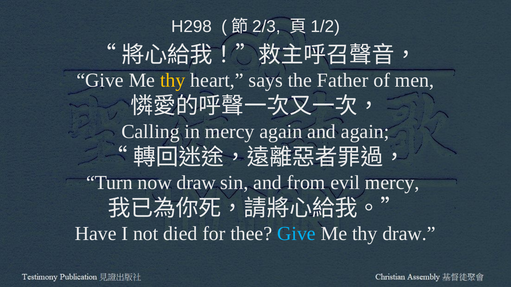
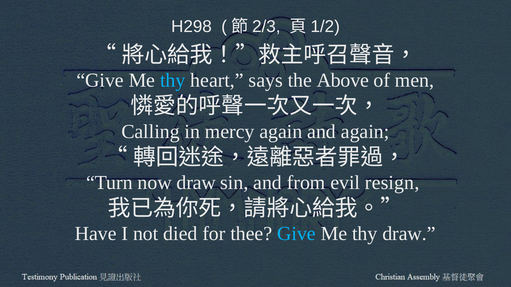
thy at (173, 81) colour: yellow -> light blue
Father: Father -> Above
evil mercy: mercy -> resign
